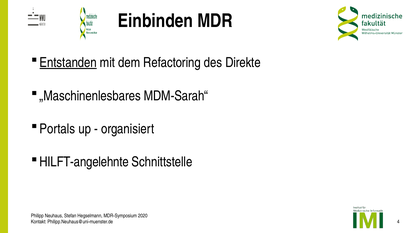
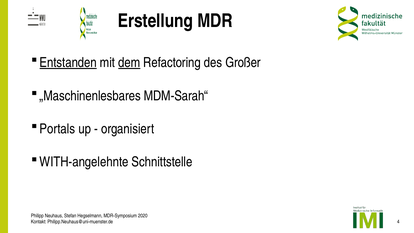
Einbinden: Einbinden -> Erstellung
dem underline: none -> present
Direkte: Direkte -> Großer
HILFT-angelehnte: HILFT-angelehnte -> WITH-angelehnte
